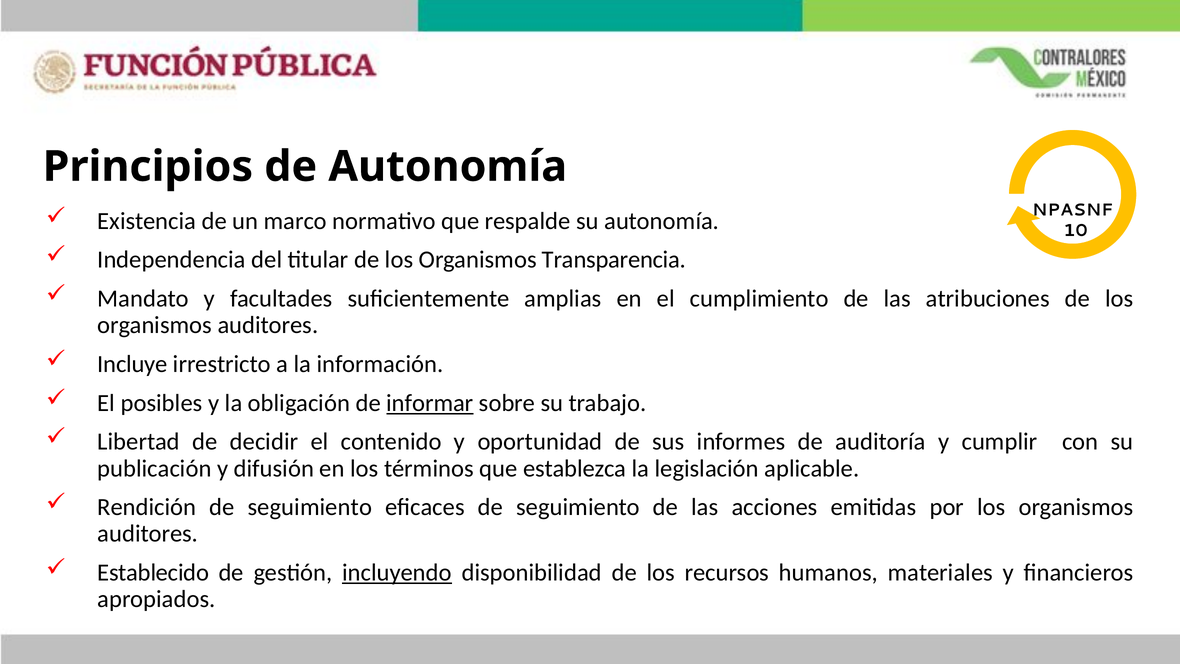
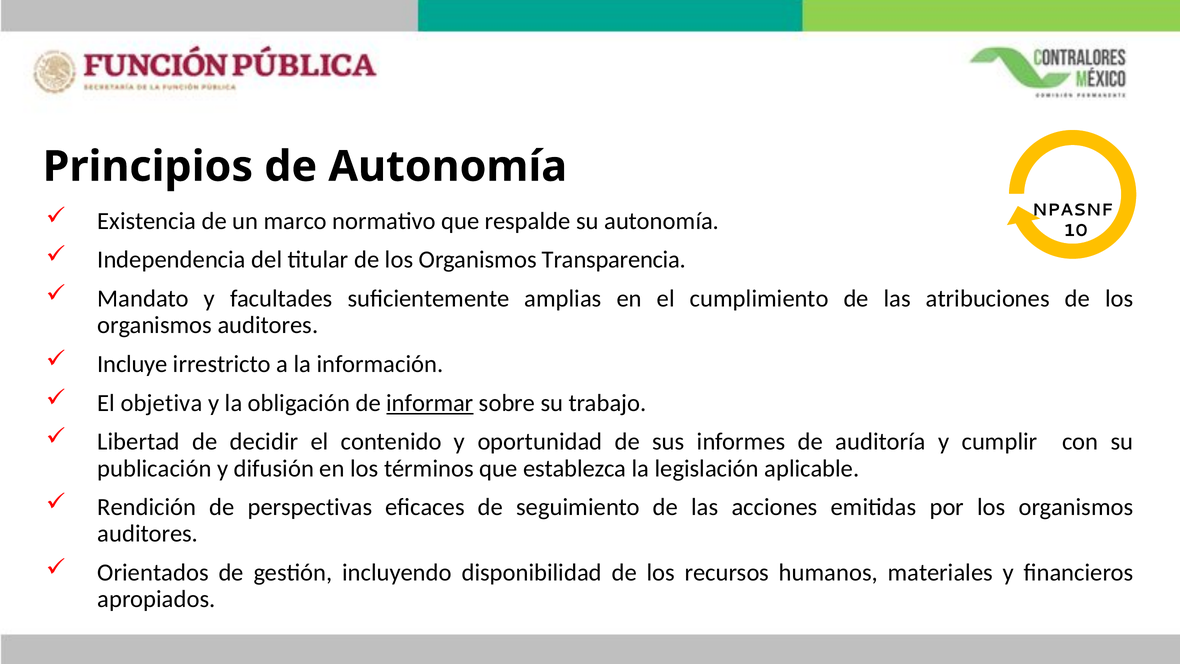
posibles: posibles -> objetiva
seguimiento at (310, 507): seguimiento -> perspectivas
Establecido: Establecido -> Orientados
incluyendo underline: present -> none
